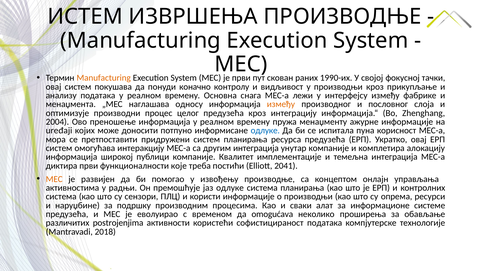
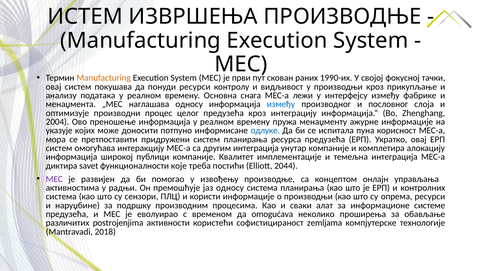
понуди коначно: коначно -> ресурси
између at (281, 104) colour: orange -> blue
uređaji: uređaji -> указује
диктира први: први -> savet
2041: 2041 -> 2044
МЕС at (54, 179) colour: orange -> purple
јаз одлуке: одлуке -> односу
софистицираност података: података -> zemljama
